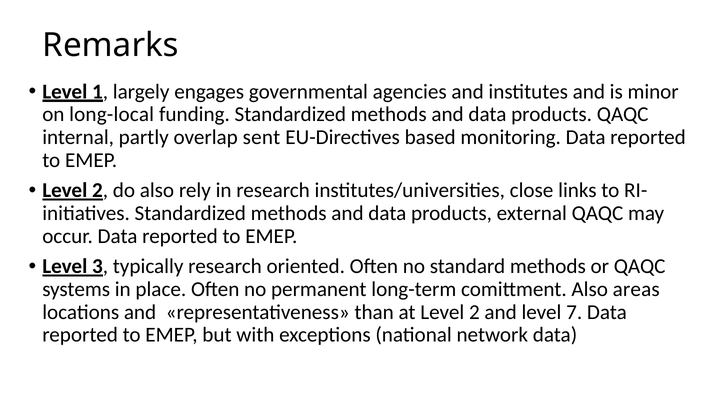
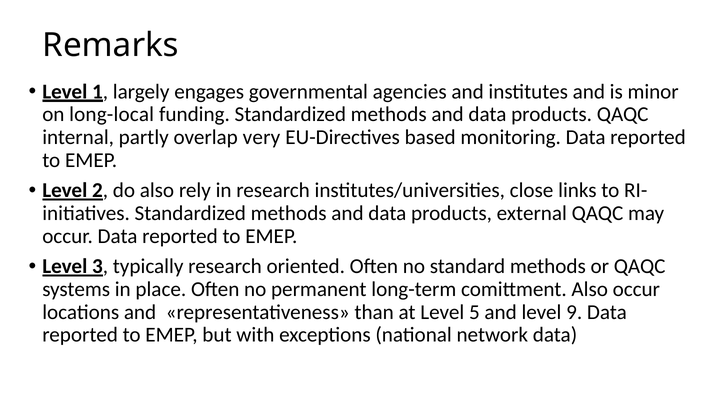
sent: sent -> very
Also areas: areas -> occur
at Level 2: 2 -> 5
7: 7 -> 9
